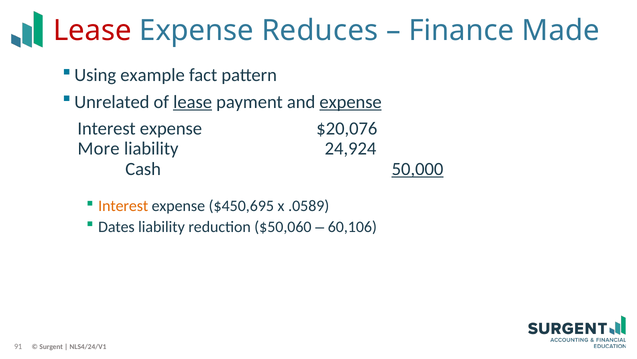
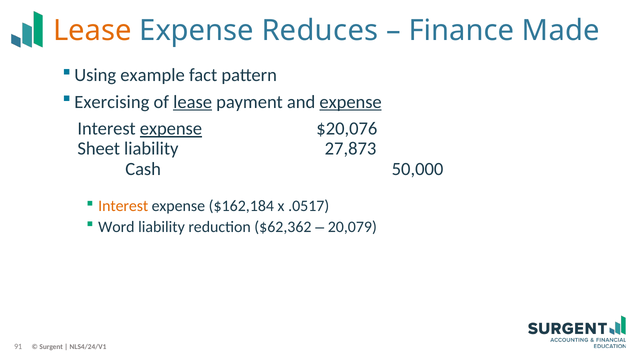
Lease at (92, 31) colour: red -> orange
Unrelated: Unrelated -> Exercising
expense at (171, 128) underline: none -> present
More: More -> Sheet
24,924: 24,924 -> 27,873
50,000 underline: present -> none
$450,695: $450,695 -> $162,184
.0589: .0589 -> .0517
Dates: Dates -> Word
$50,060: $50,060 -> $62,362
60,106: 60,106 -> 20,079
